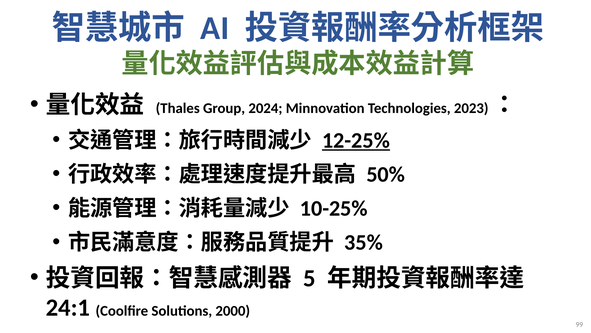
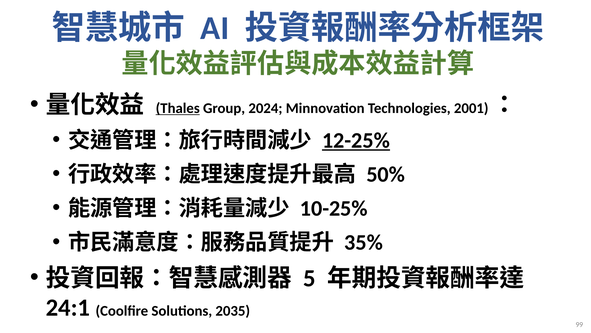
Thales underline: none -> present
2023: 2023 -> 2001
2000: 2000 -> 2035
